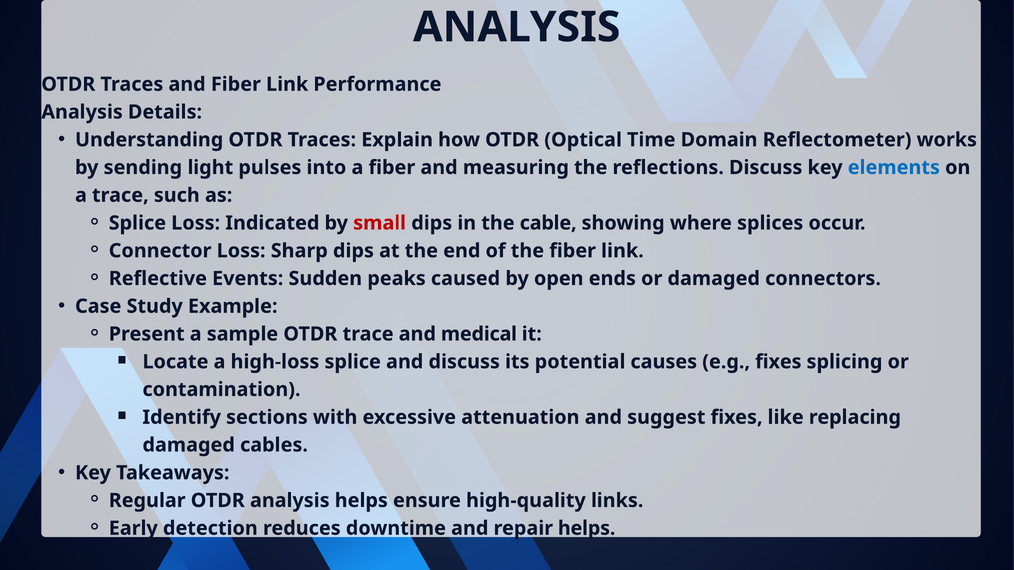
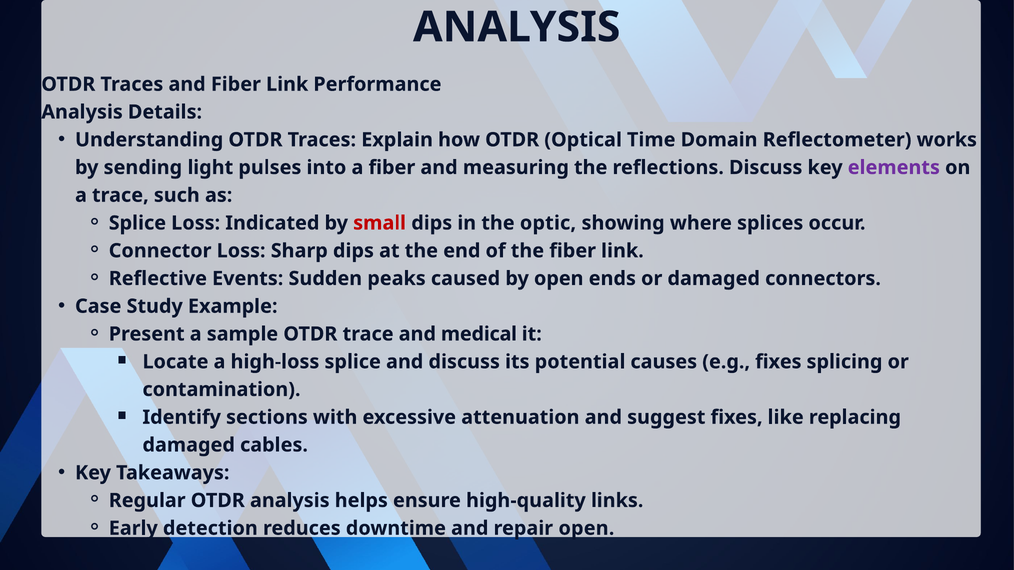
elements colour: blue -> purple
cable: cable -> optic
repair helps: helps -> open
